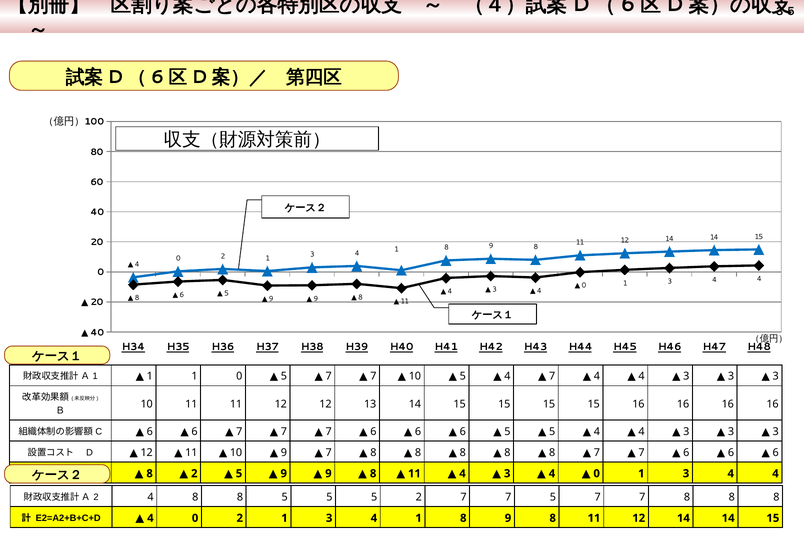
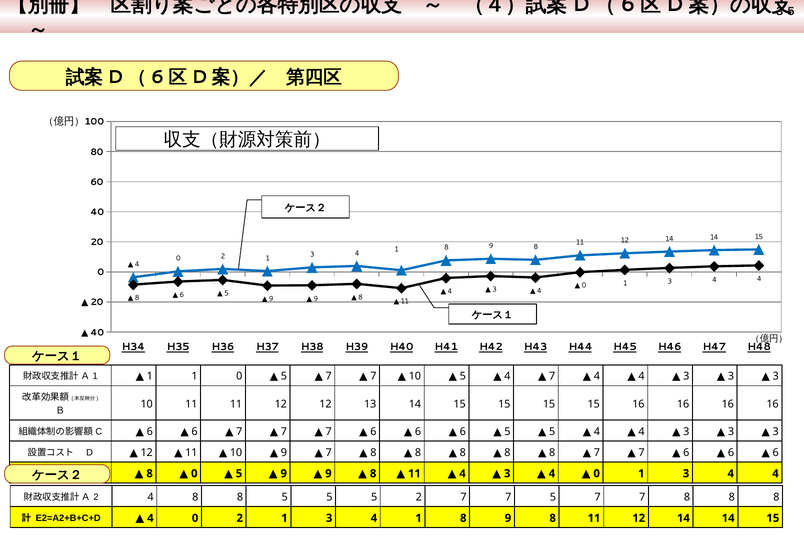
2 at (194, 473): 2 -> 0
